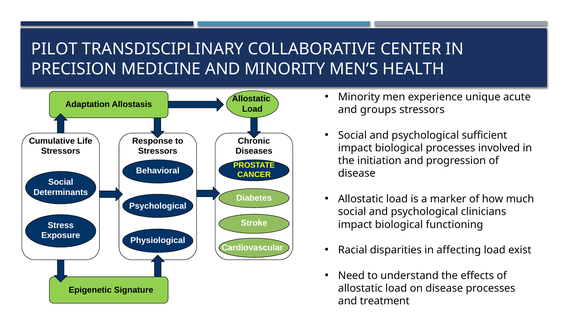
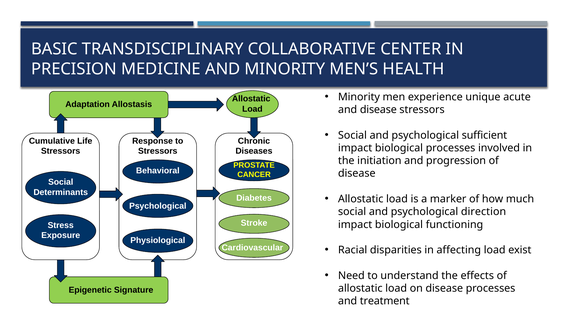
PILOT: PILOT -> BASIC
and groups: groups -> disease
clinicians: clinicians -> direction
